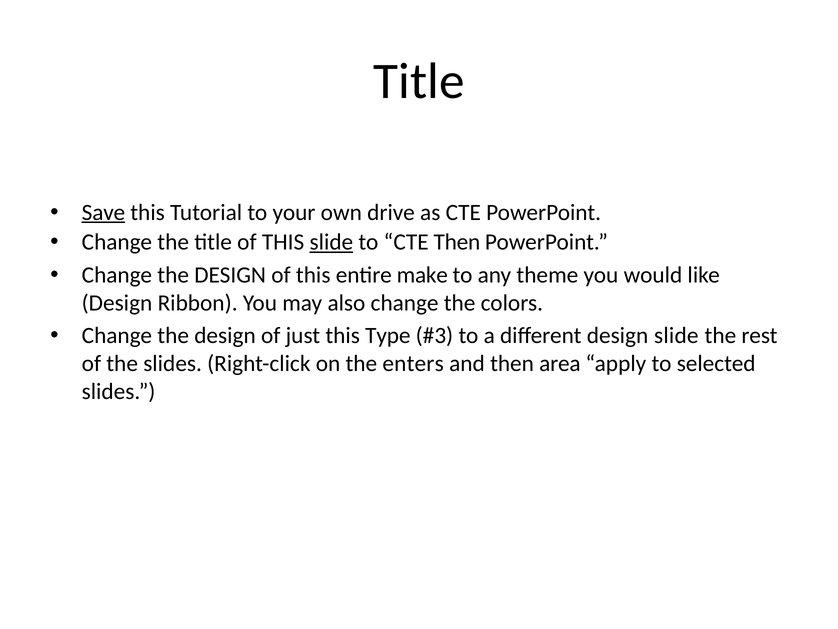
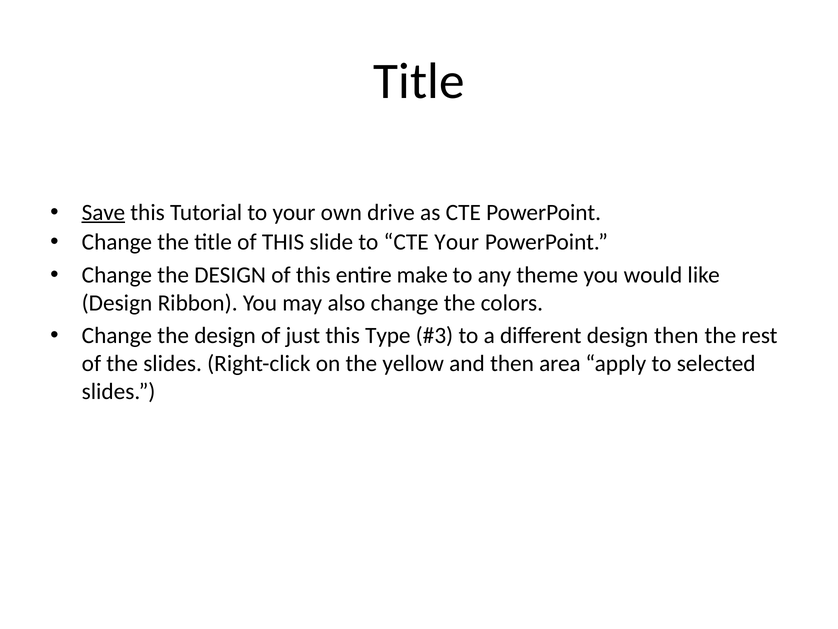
slide at (331, 242) underline: present -> none
CTE Then: Then -> Your
design slide: slide -> then
enters: enters -> yellow
